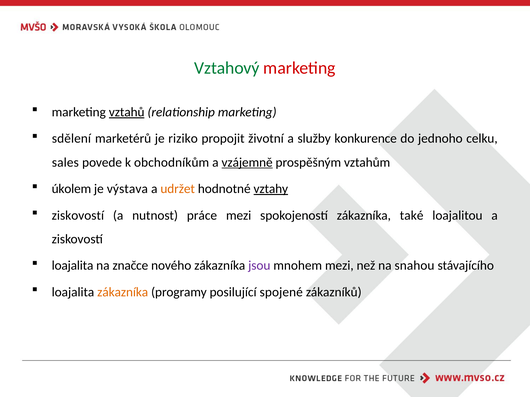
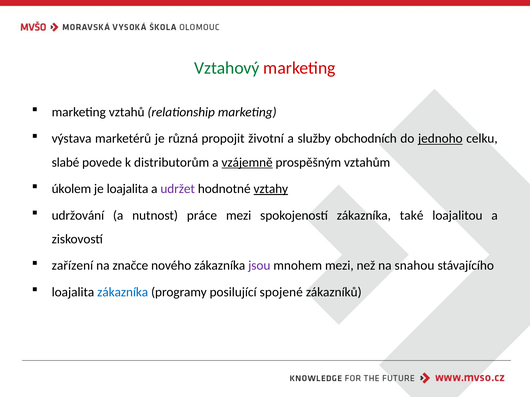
vztahů underline: present -> none
sdělení: sdělení -> výstava
riziko: riziko -> různá
konkurence: konkurence -> obchodních
jednoho underline: none -> present
sales: sales -> slabé
obchodníkům: obchodníkům -> distributorům
je výstava: výstava -> loajalita
udržet colour: orange -> purple
ziskovostí at (78, 216): ziskovostí -> udržování
loajalita at (73, 266): loajalita -> zařízení
zákazníka at (123, 292) colour: orange -> blue
